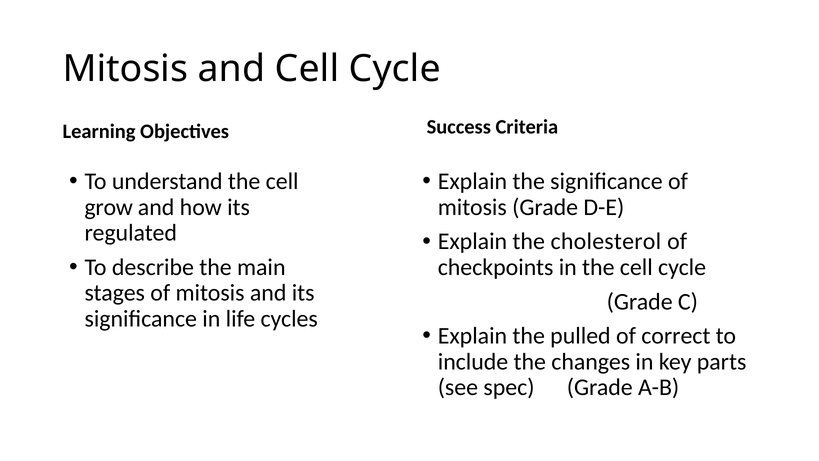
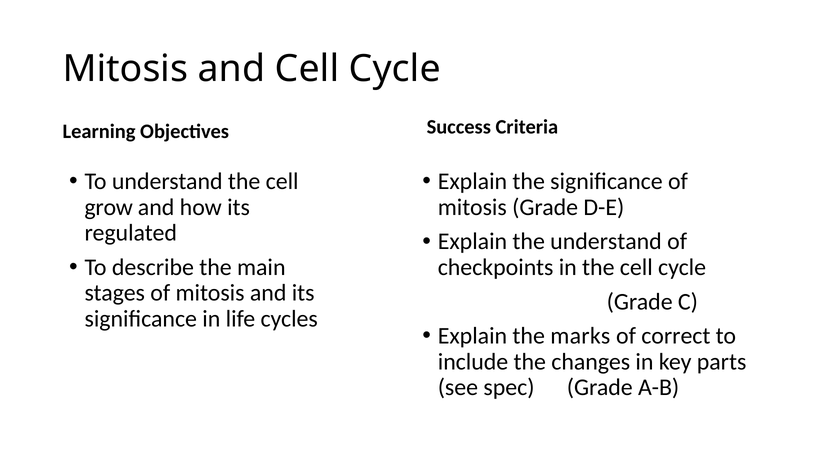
the cholesterol: cholesterol -> understand
pulled: pulled -> marks
